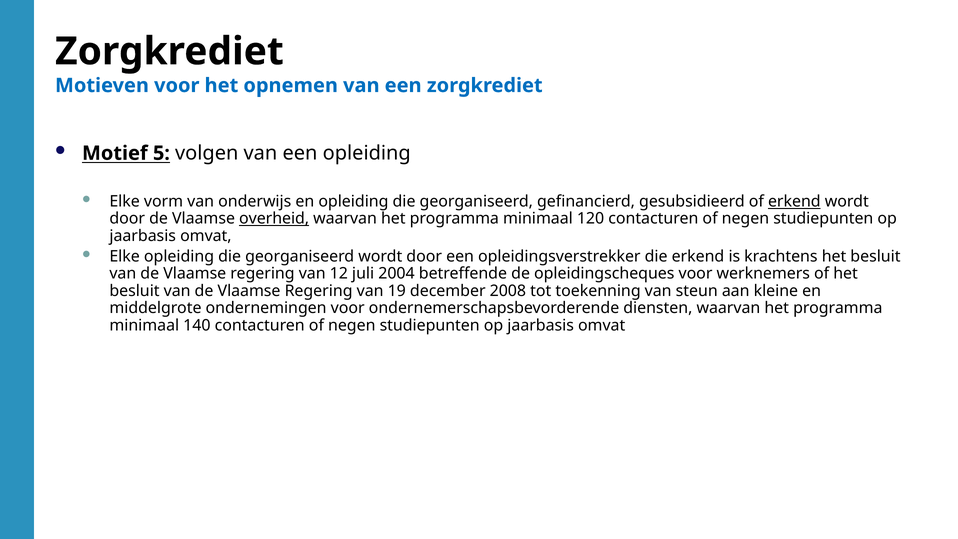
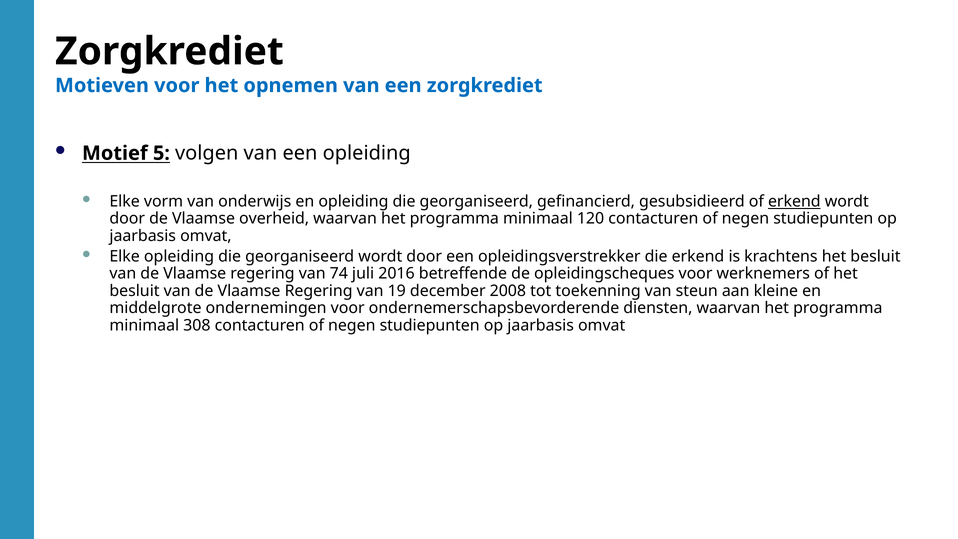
overheid underline: present -> none
12: 12 -> 74
2004: 2004 -> 2016
140: 140 -> 308
